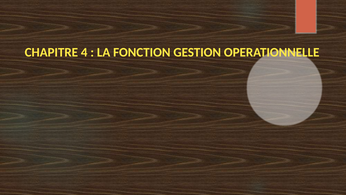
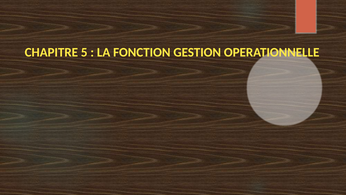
4: 4 -> 5
